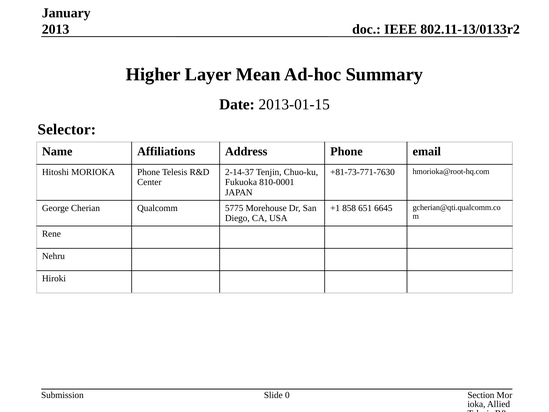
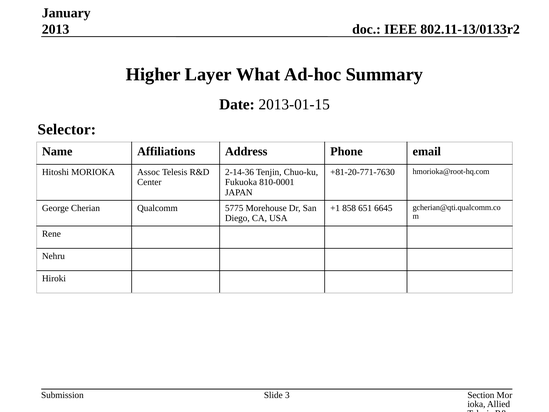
Mean: Mean -> What
MORIOKA Phone: Phone -> Assoc
2-14-37: 2-14-37 -> 2-14-36
+81-73-771-7630: +81-73-771-7630 -> +81-20-771-7630
0: 0 -> 3
